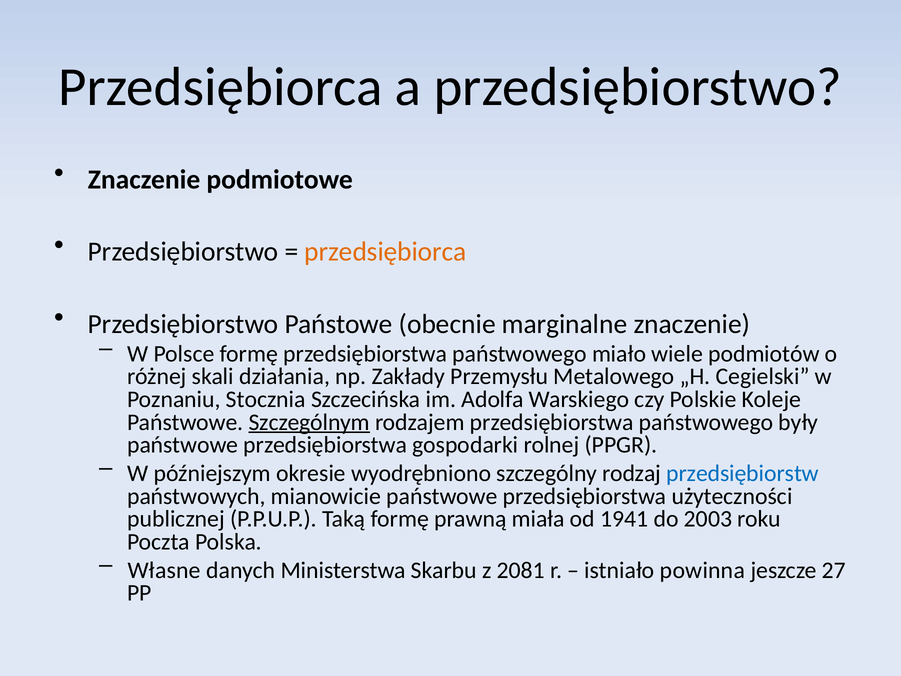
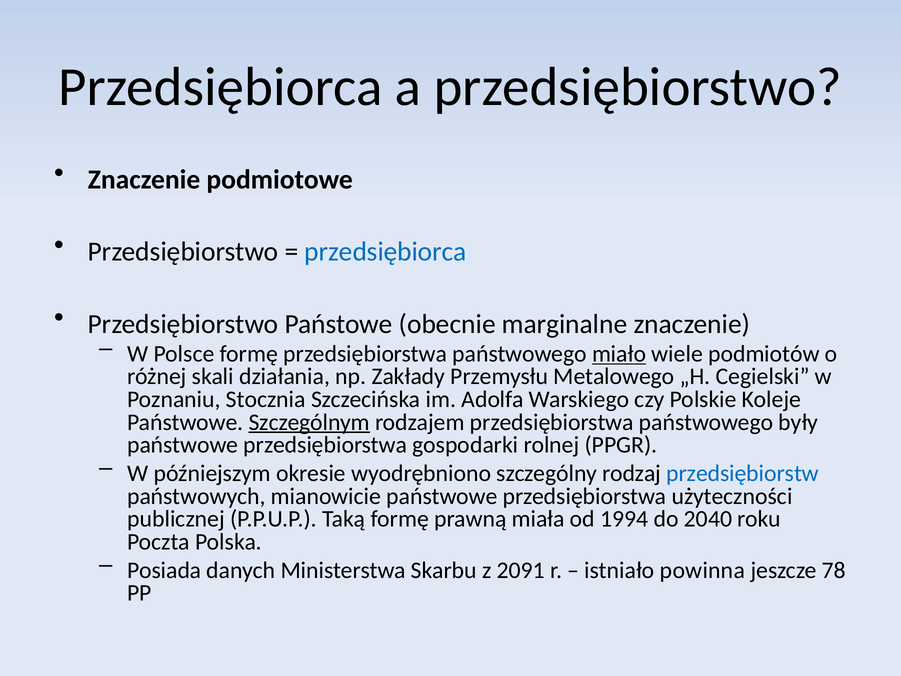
przedsiębiorca at (385, 252) colour: orange -> blue
miało underline: none -> present
1941: 1941 -> 1994
2003: 2003 -> 2040
Własne: Własne -> Posiada
2081: 2081 -> 2091
27: 27 -> 78
